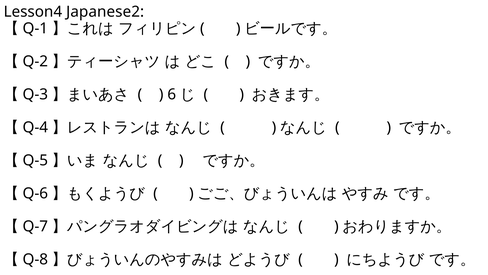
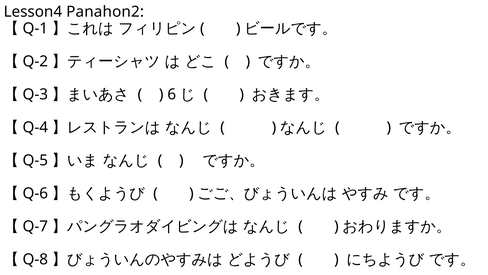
Japanese2: Japanese2 -> Panahon2
